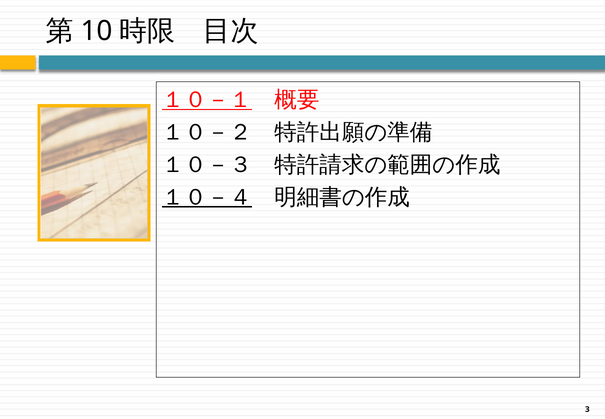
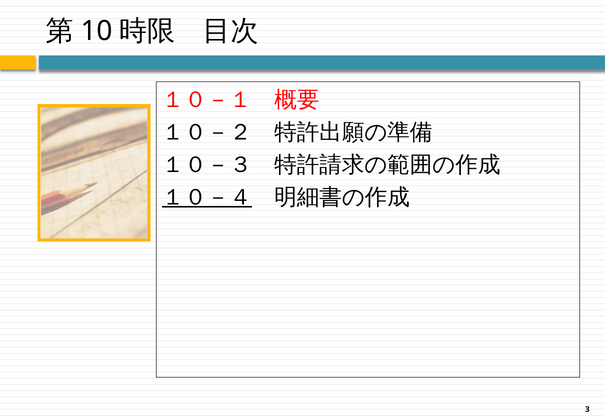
１０－１ underline: present -> none
